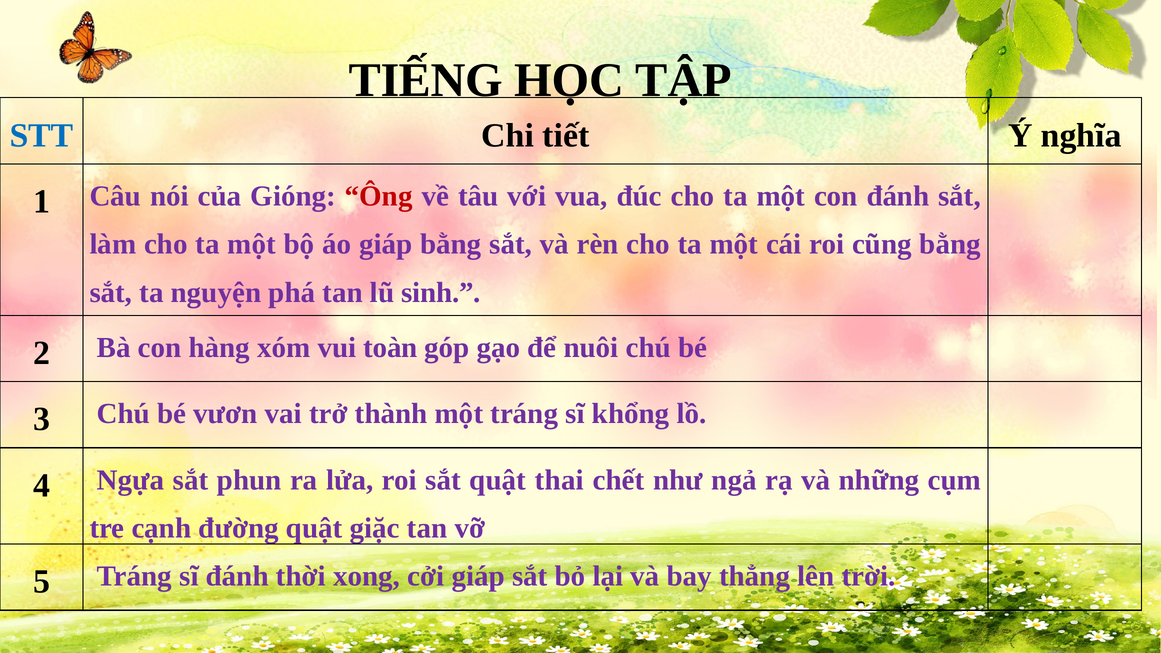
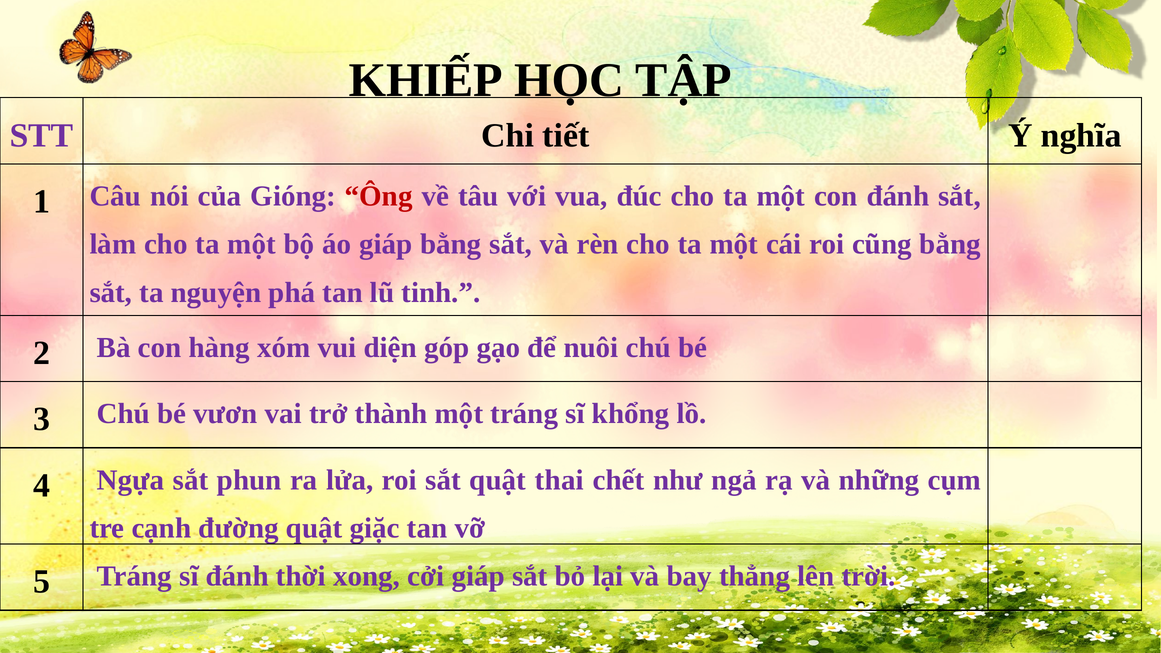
TIẾNG: TIẾNG -> KHIẾP
STT colour: blue -> purple
sinh: sinh -> tinh
toàn: toàn -> diện
